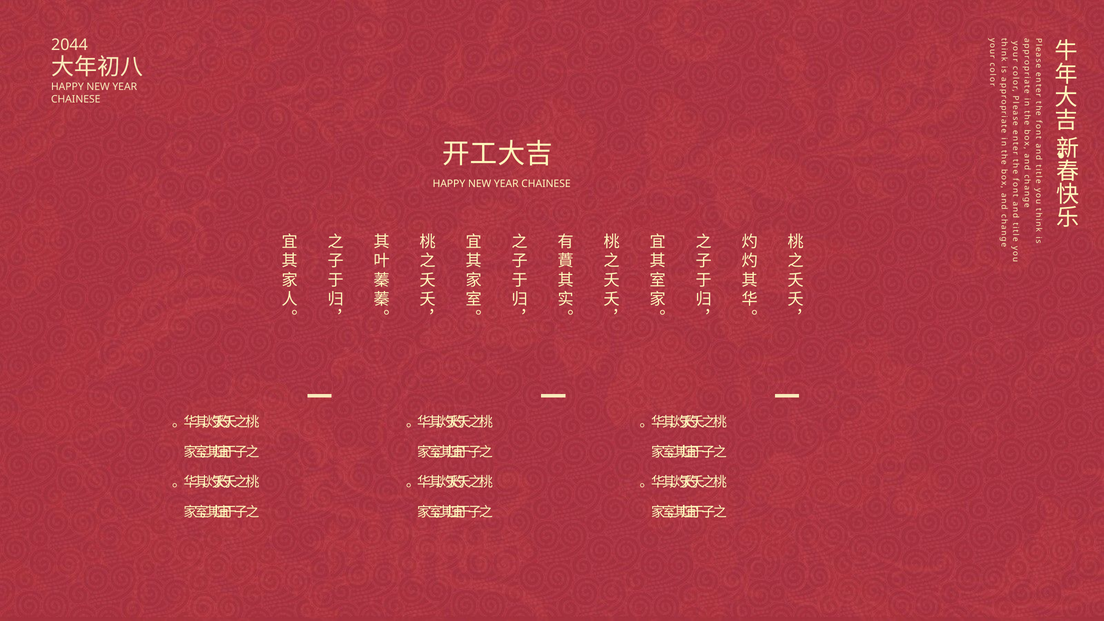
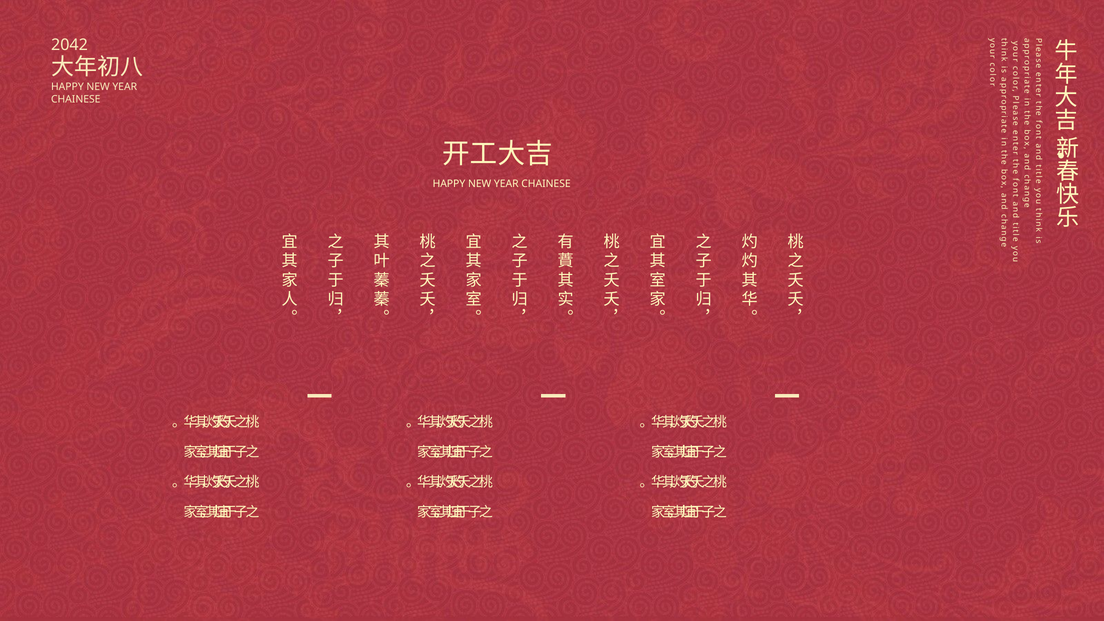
2044: 2044 -> 2042
